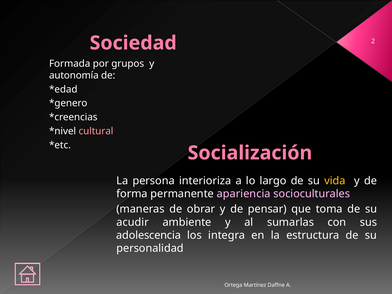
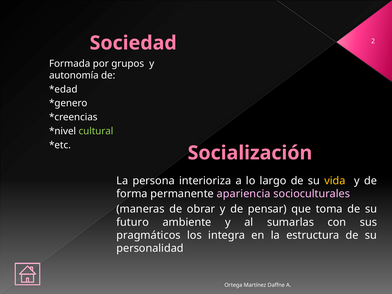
cultural colour: pink -> light green
acudir: acudir -> futuro
adolescencia: adolescencia -> pragmáticos
